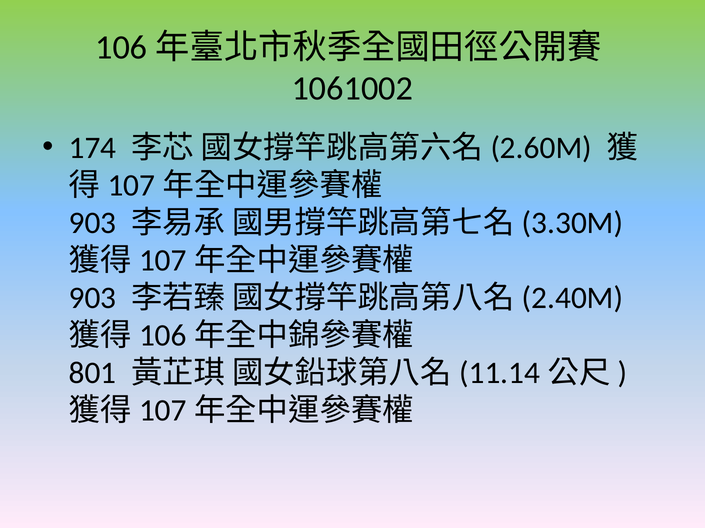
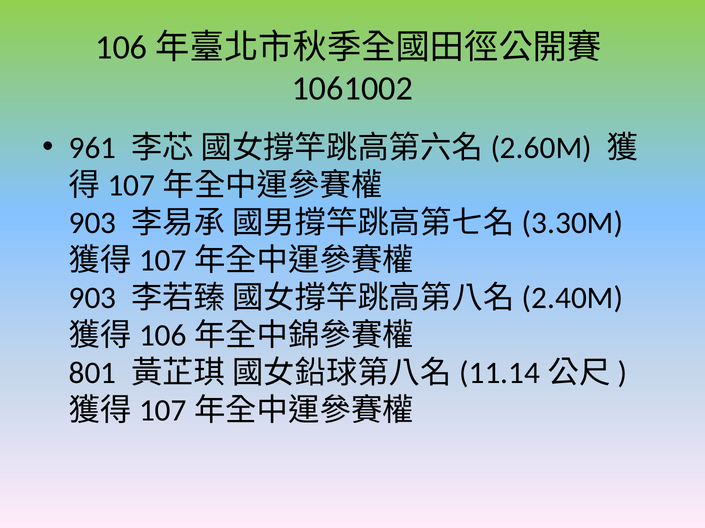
174: 174 -> 961
